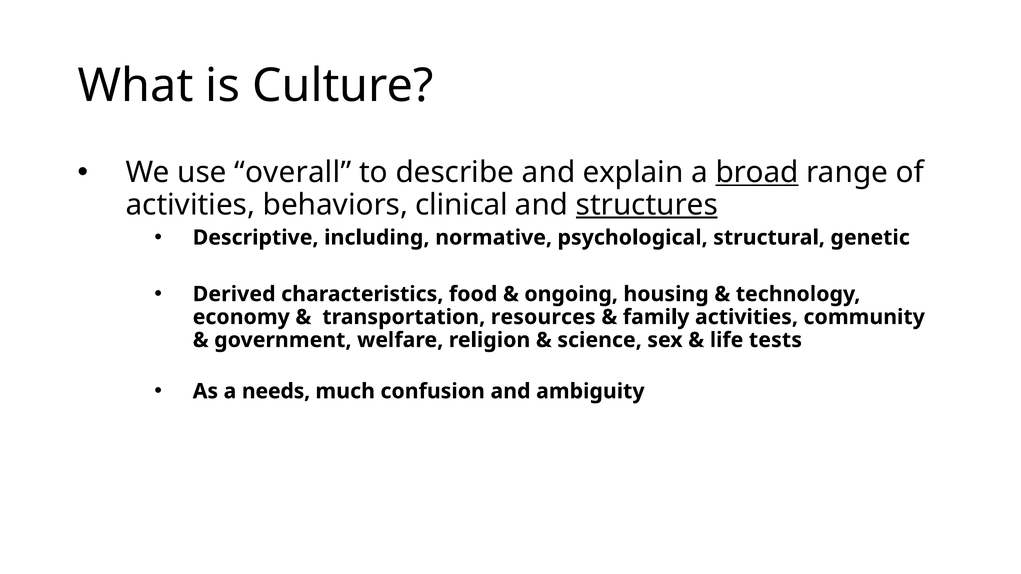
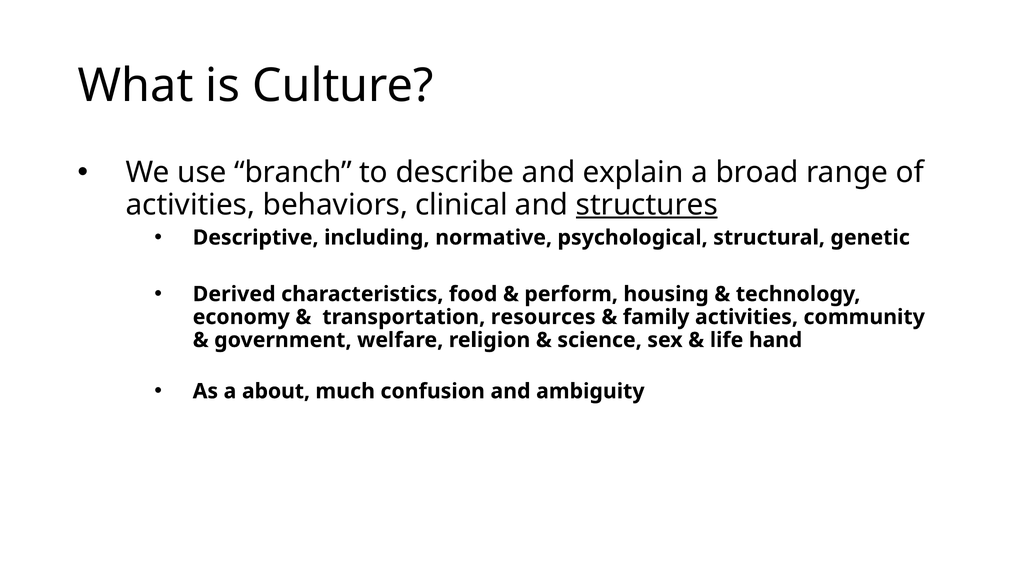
overall: overall -> branch
broad underline: present -> none
ongoing: ongoing -> perform
tests: tests -> hand
needs: needs -> about
